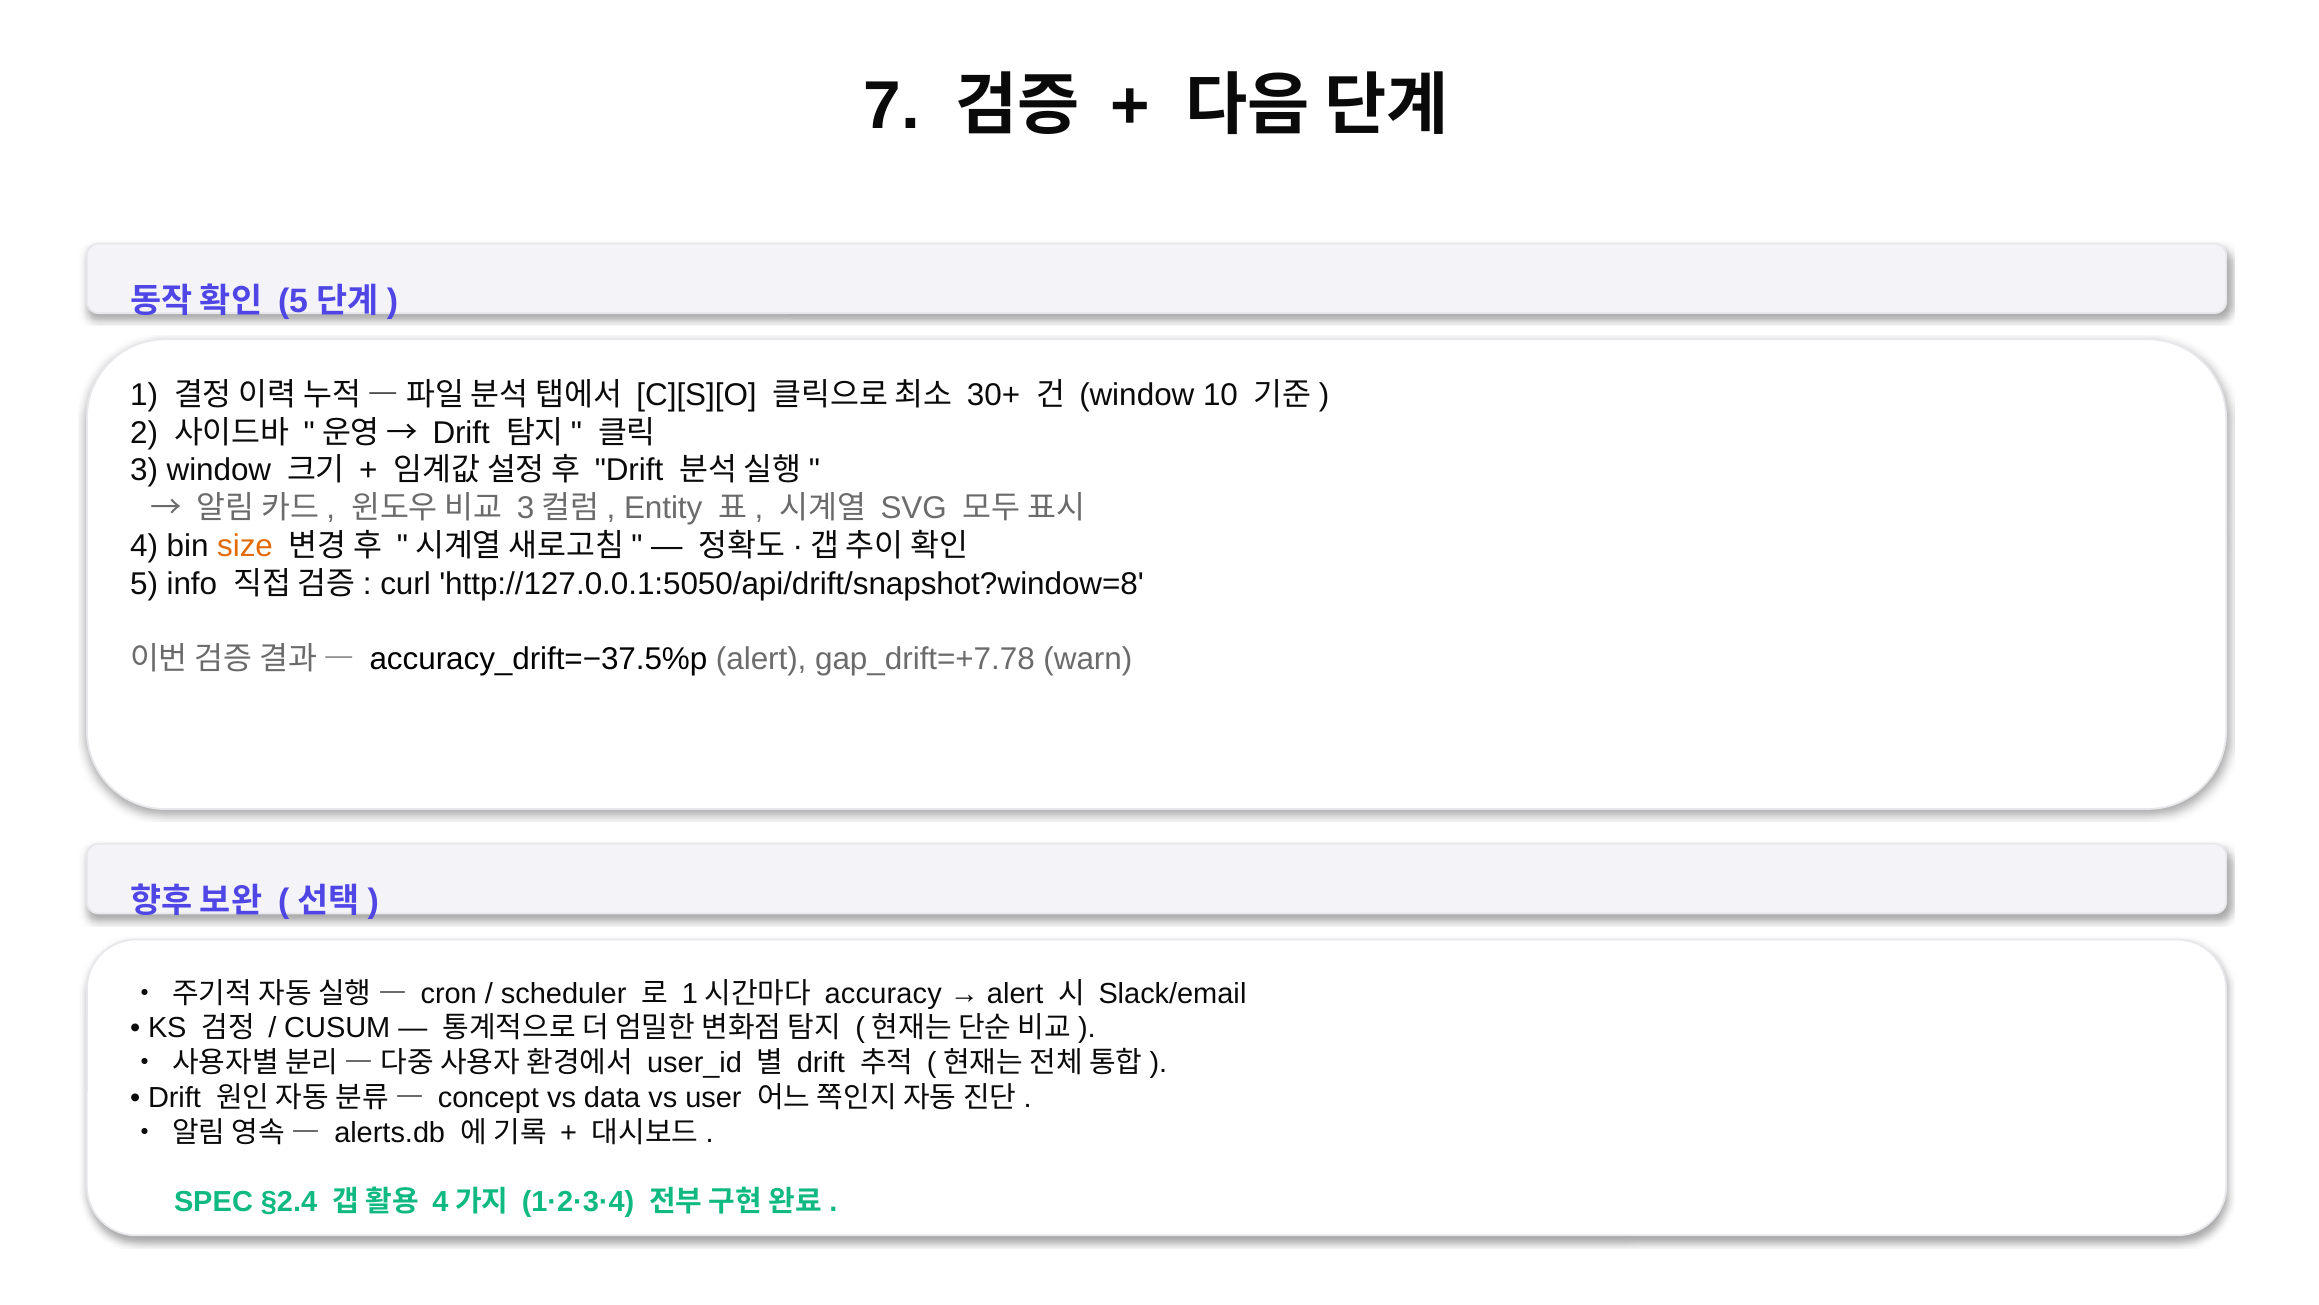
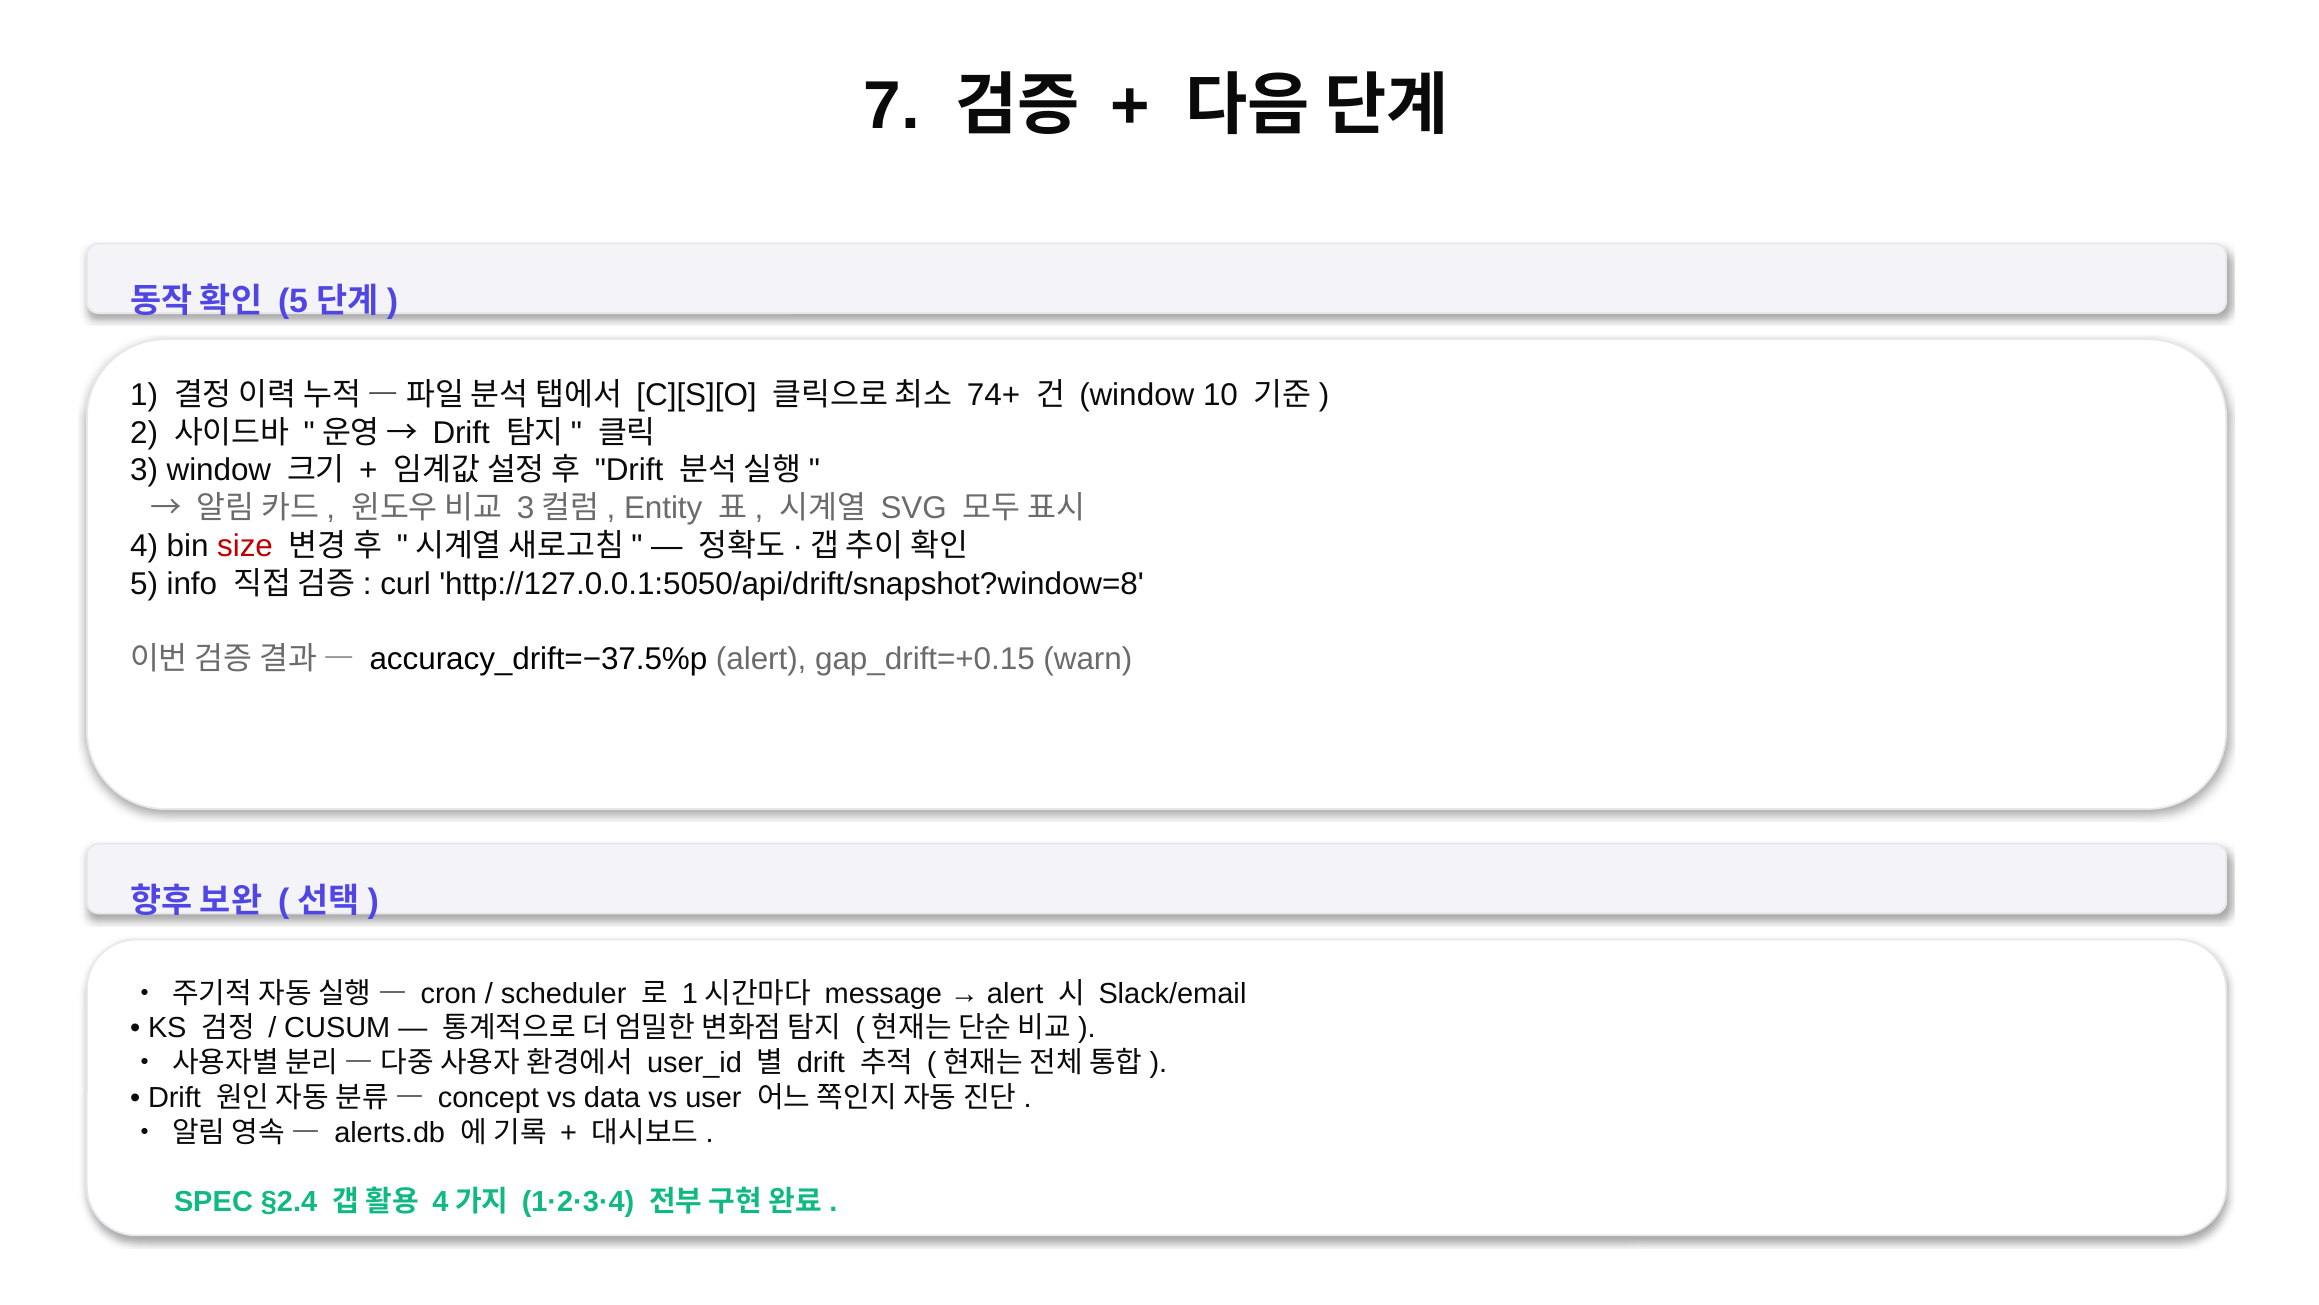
30+: 30+ -> 74+
size colour: orange -> red
gap_drift=+7.78: gap_drift=+7.78 -> gap_drift=+0.15
accuracy: accuracy -> message
